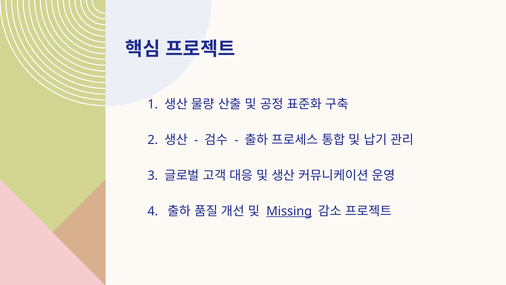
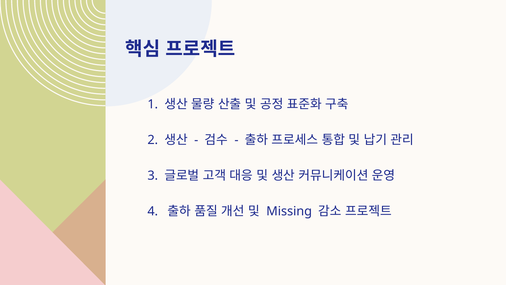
Missing underline: present -> none
